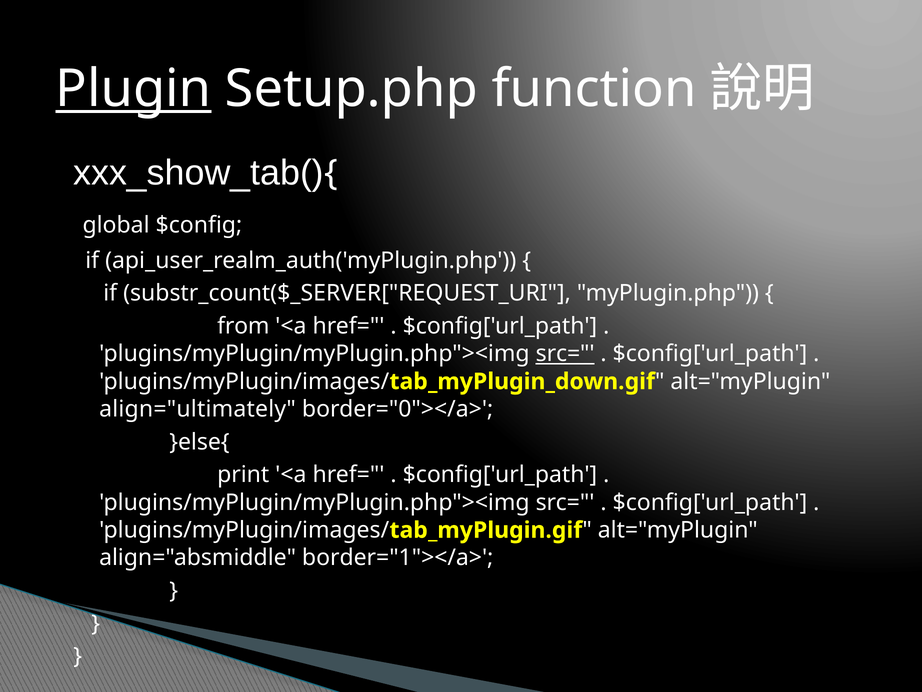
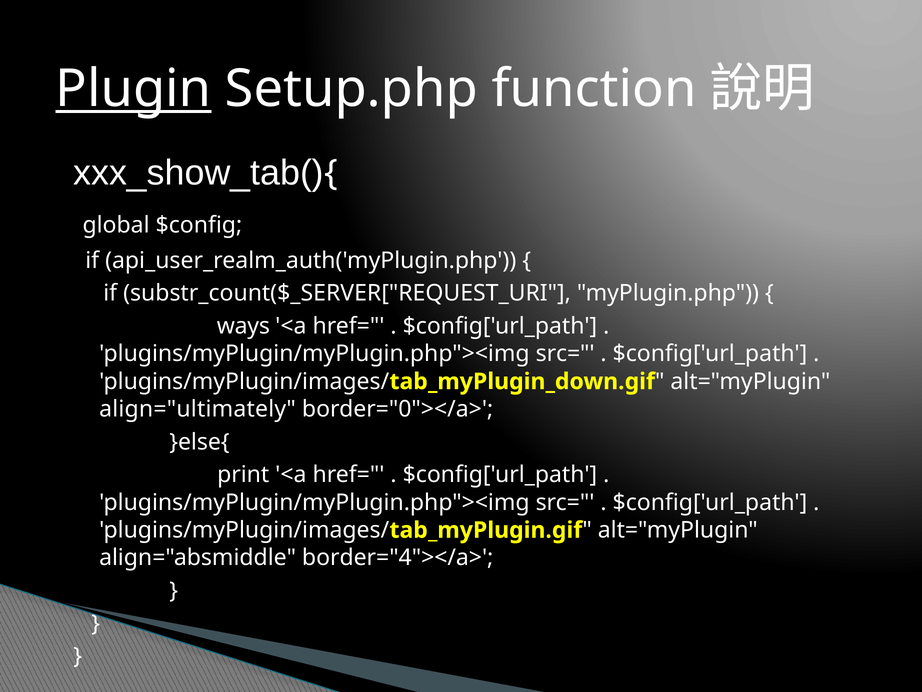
from: from -> ways
src= at (565, 354) underline: present -> none
border="1"></a>: border="1"></a> -> border="4"></a>
